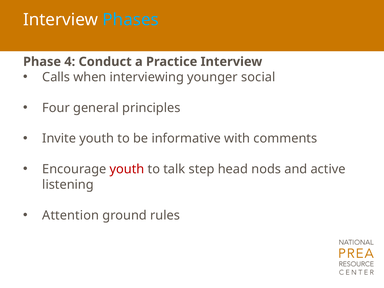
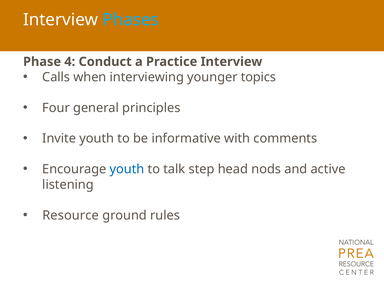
social: social -> topics
youth at (127, 169) colour: red -> blue
Attention: Attention -> Resource
